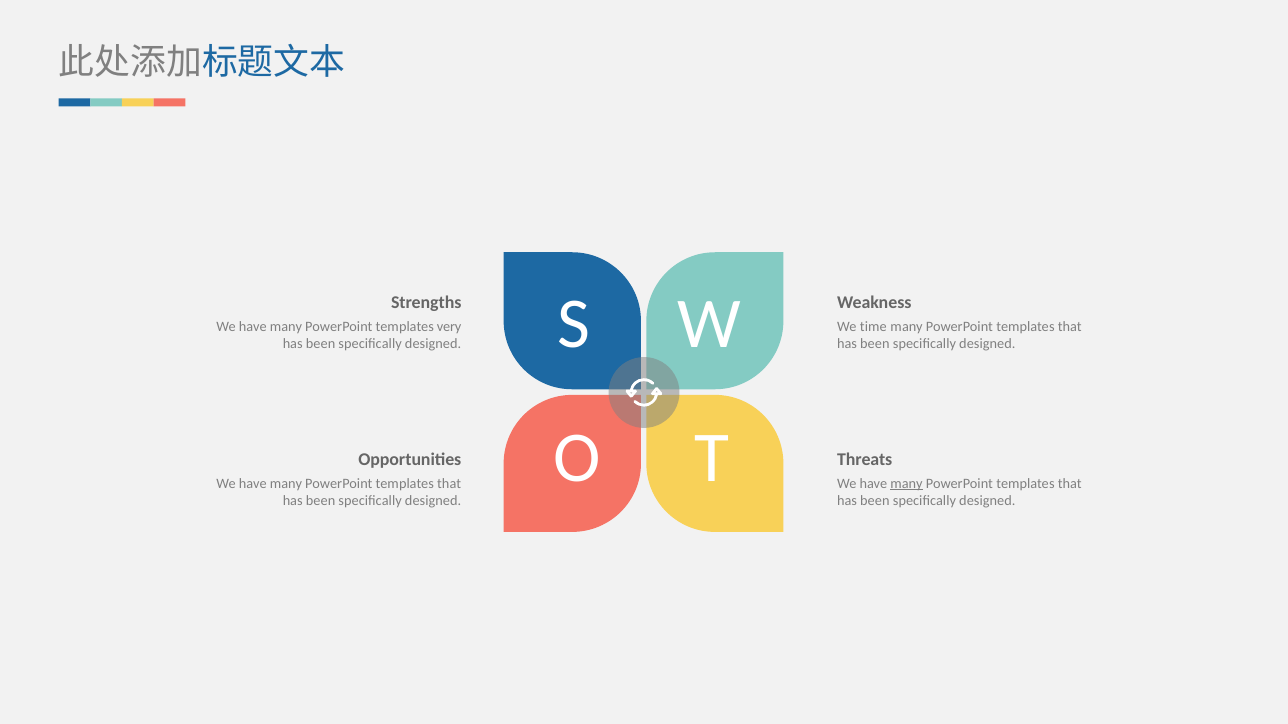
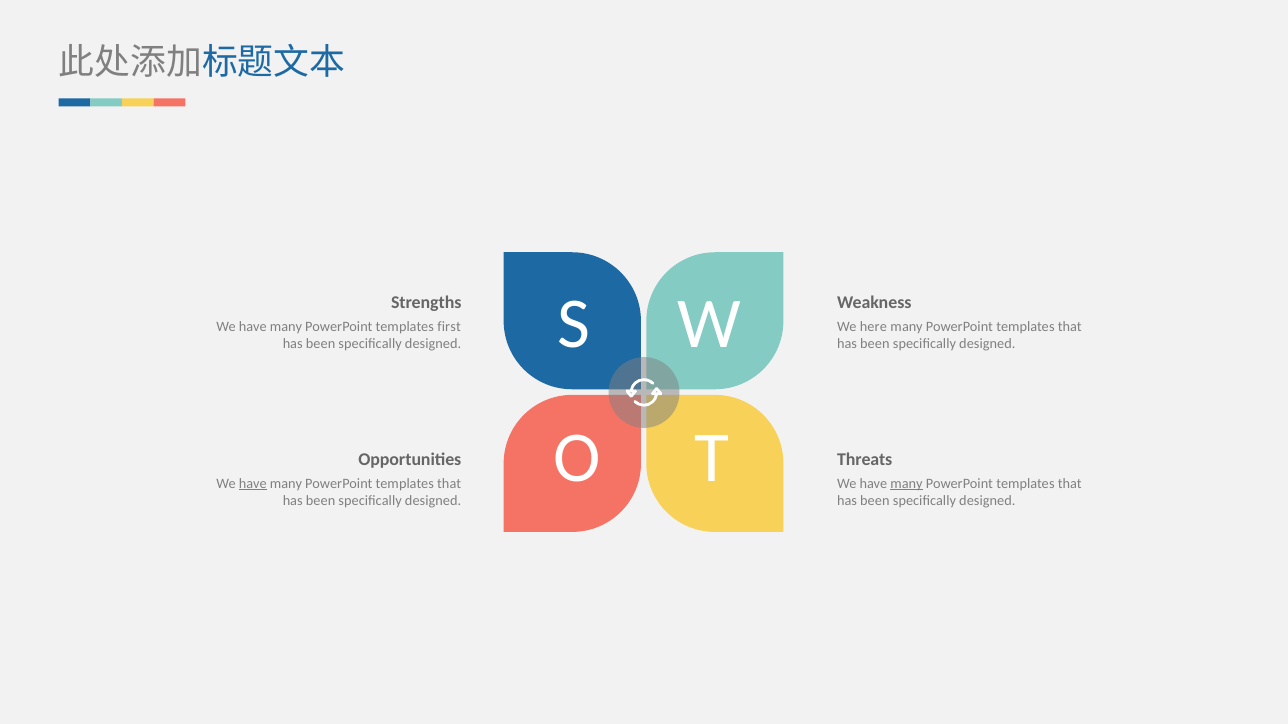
very: very -> first
time: time -> here
have at (253, 484) underline: none -> present
